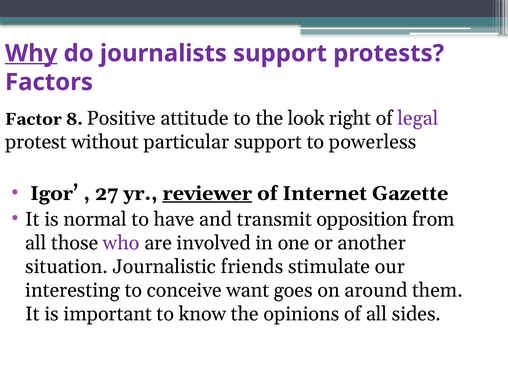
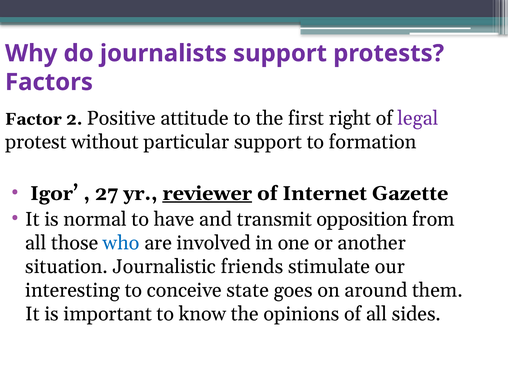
Why underline: present -> none
8: 8 -> 2
look: look -> first
powerless: powerless -> formation
who colour: purple -> blue
want: want -> state
